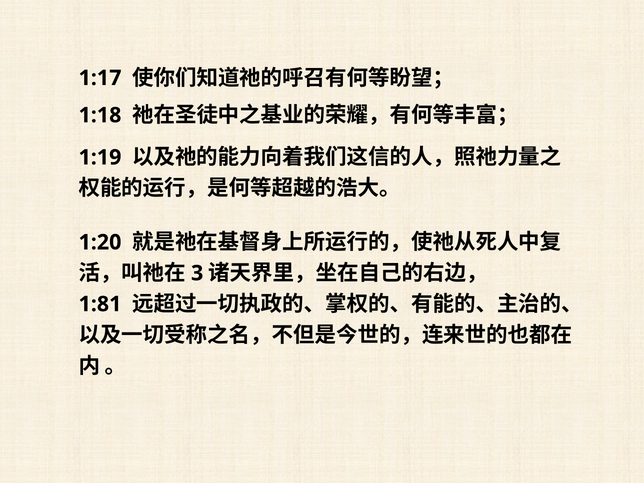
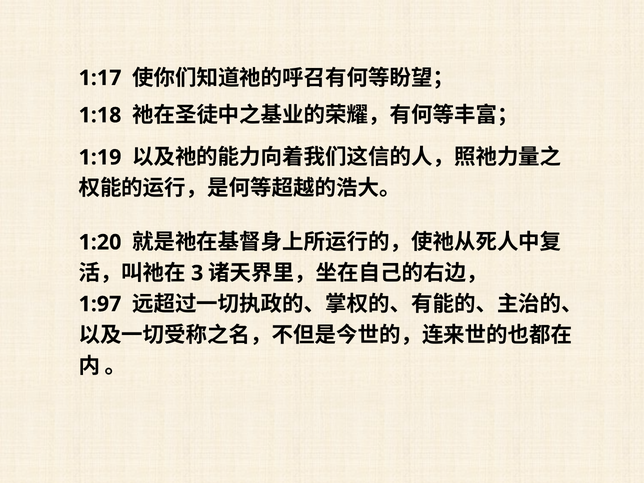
1:81: 1:81 -> 1:97
